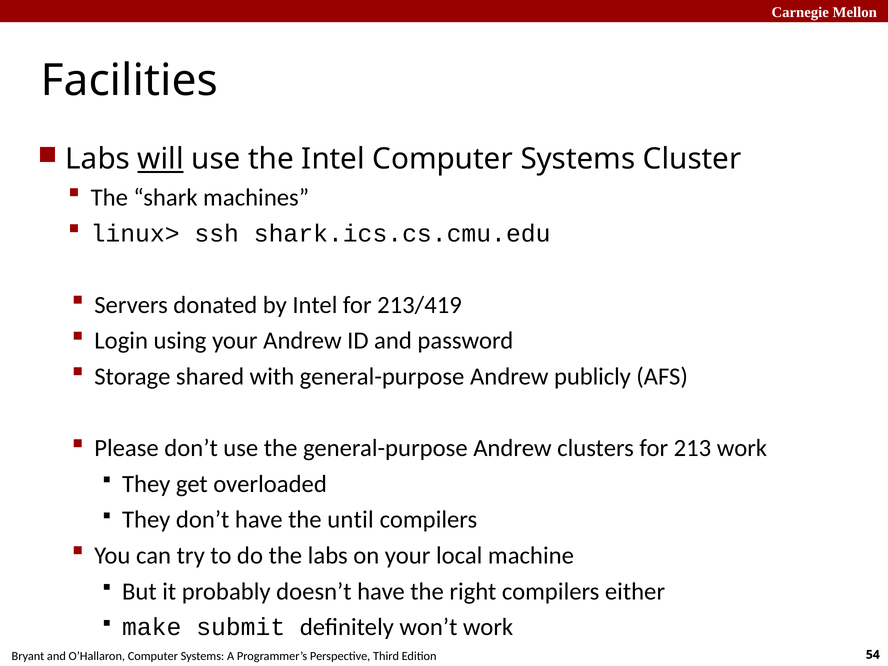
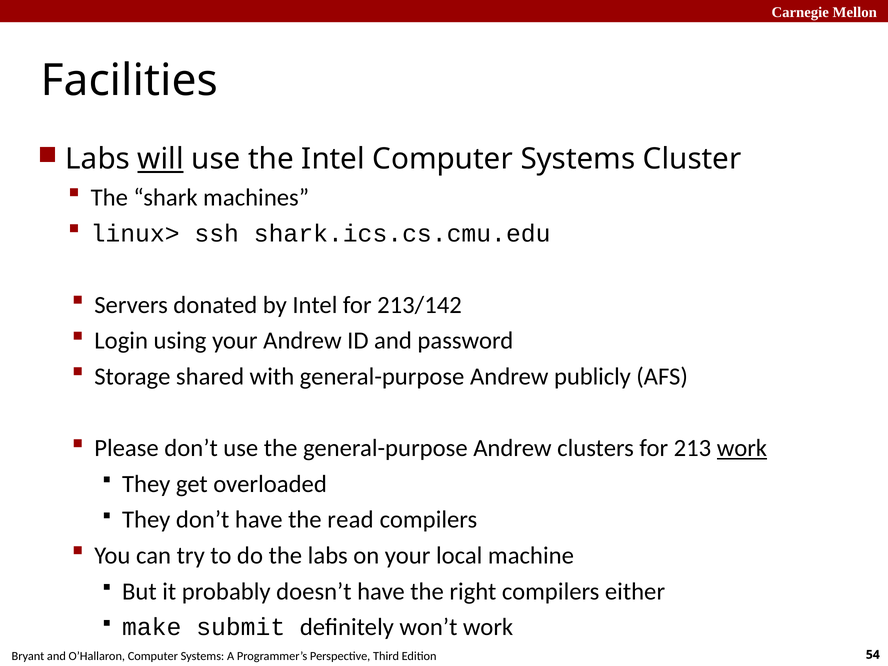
213/419: 213/419 -> 213/142
work at (742, 448) underline: none -> present
until: until -> read
